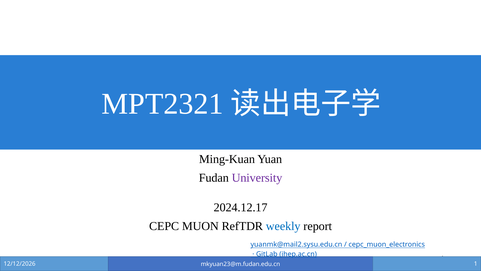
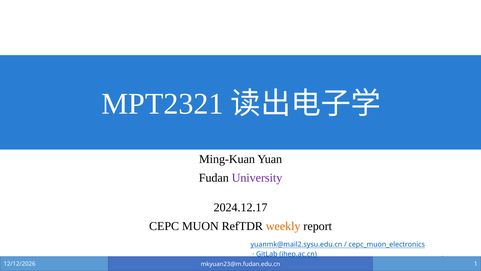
weekly colour: blue -> orange
